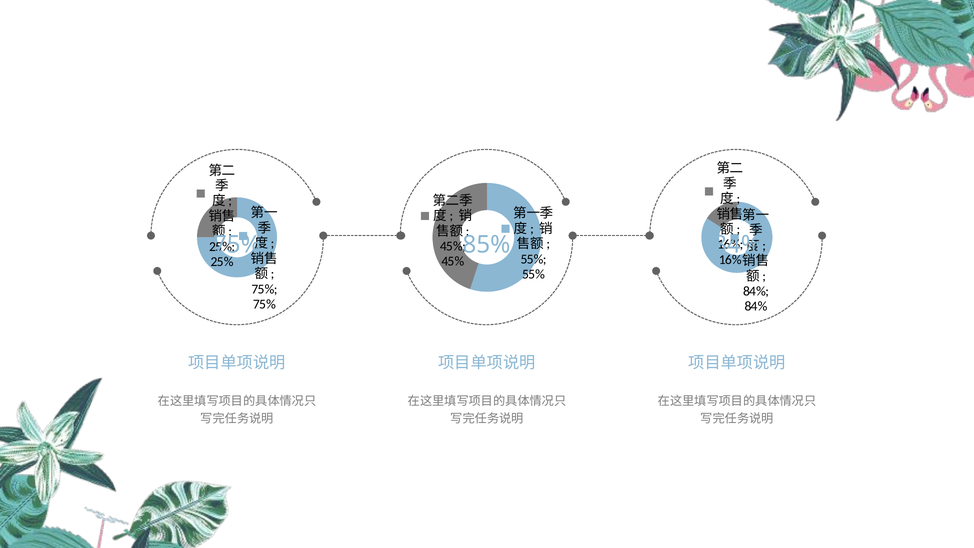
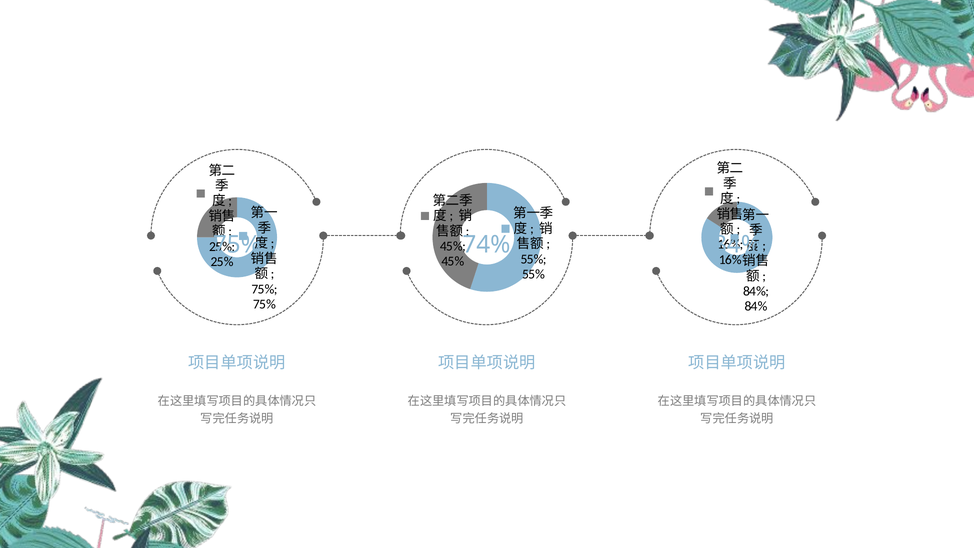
85%: 85% -> 74%
